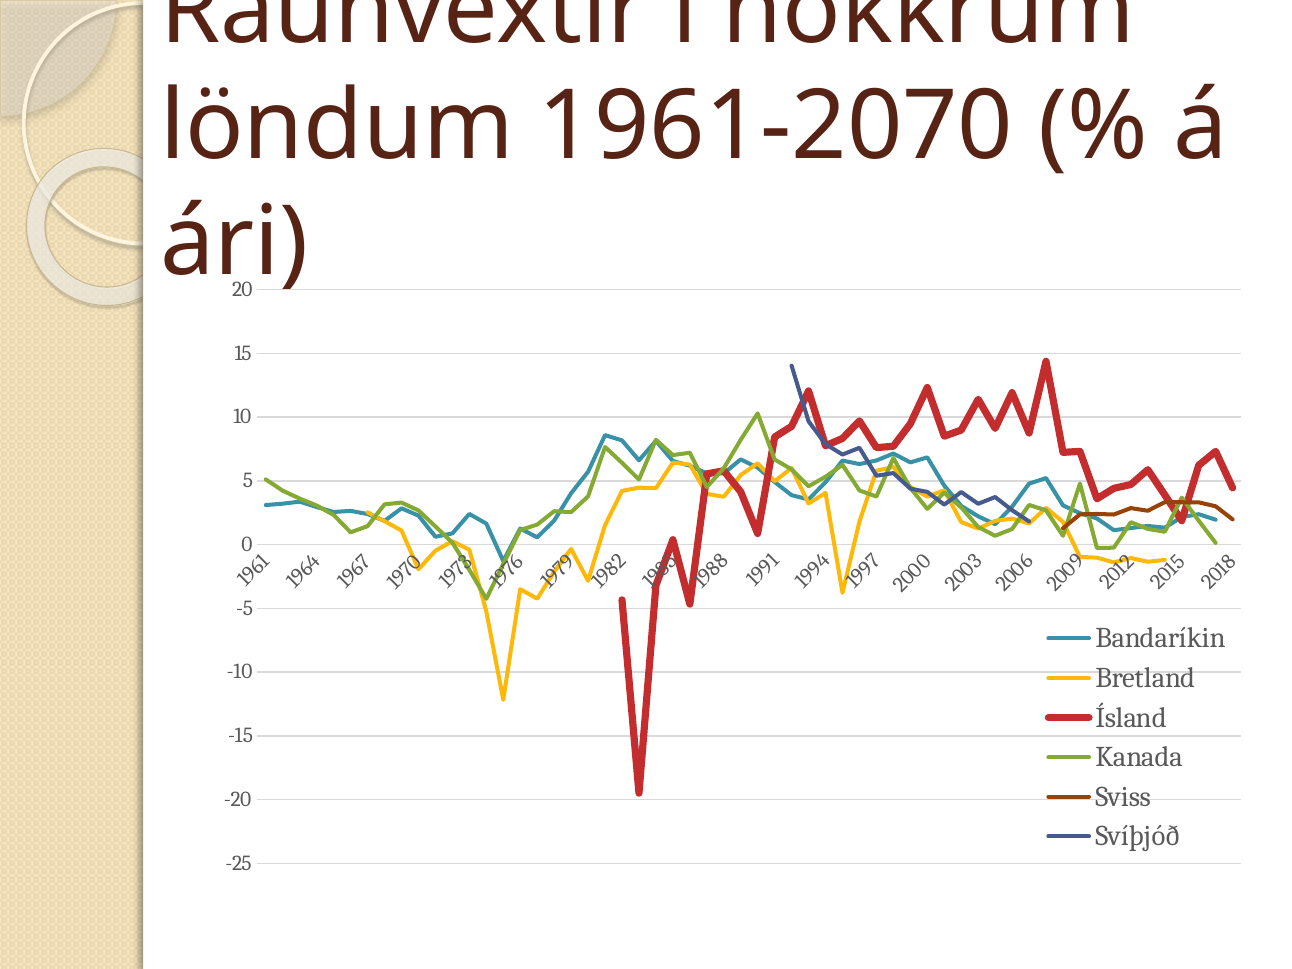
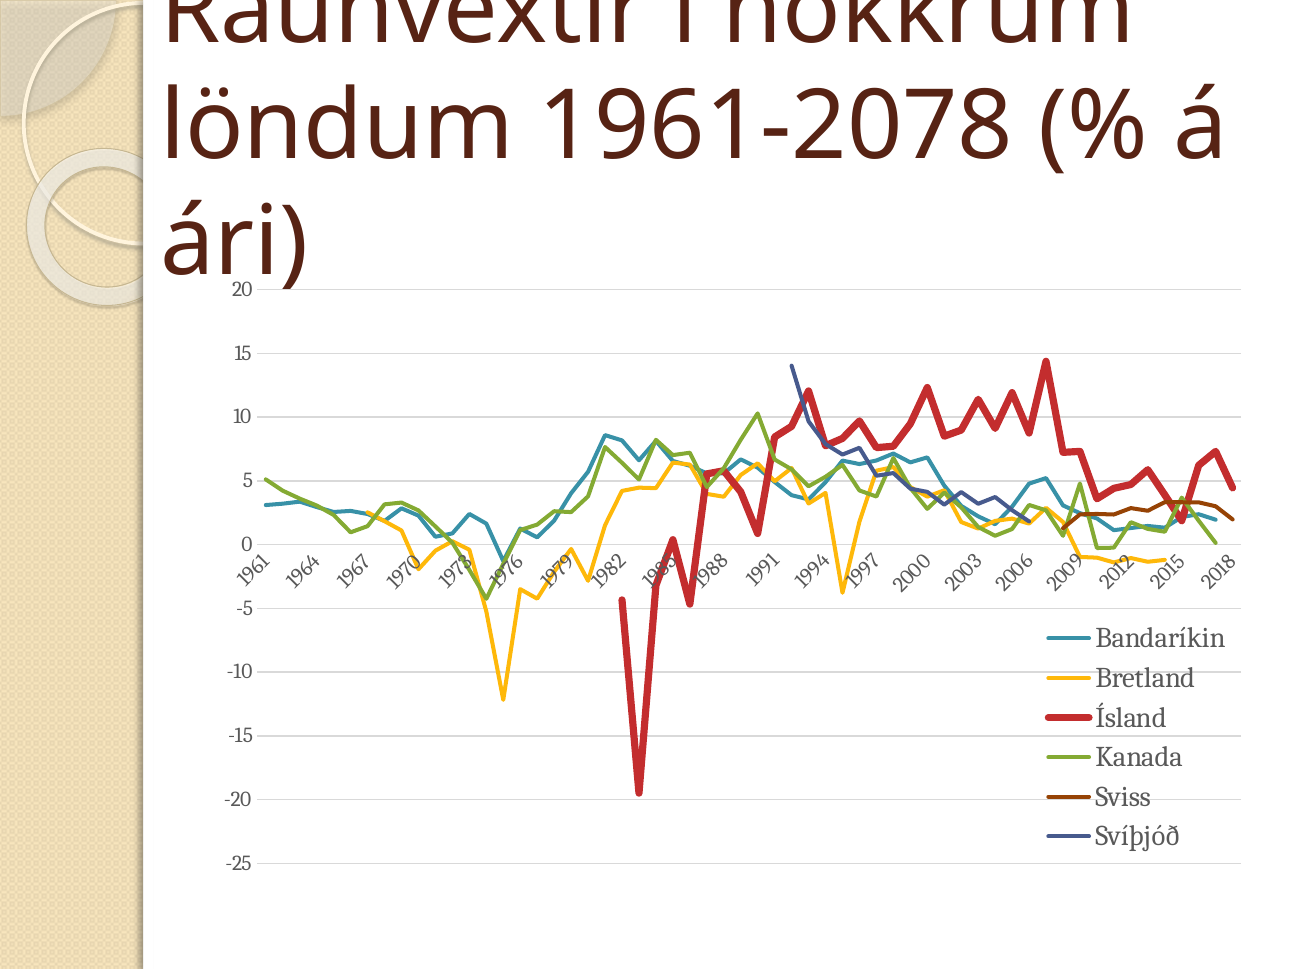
1961-2070: 1961-2070 -> 1961-2078
